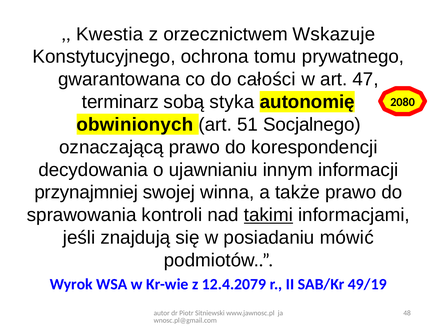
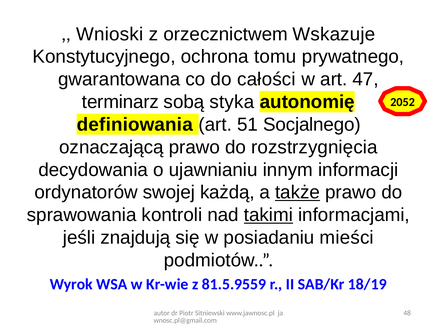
Kwestia: Kwestia -> Wnioski
2080: 2080 -> 2052
obwinionych: obwinionych -> definiowania
korespondencji: korespondencji -> rozstrzygnięcia
przynajmniej: przynajmniej -> ordynatorów
winna: winna -> każdą
także underline: none -> present
mówić: mówić -> mieści
12.4.2079: 12.4.2079 -> 81.5.9559
49/19: 49/19 -> 18/19
